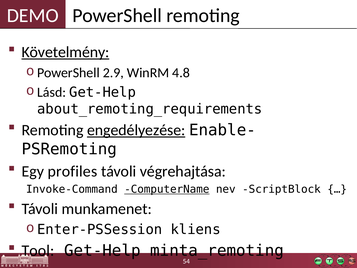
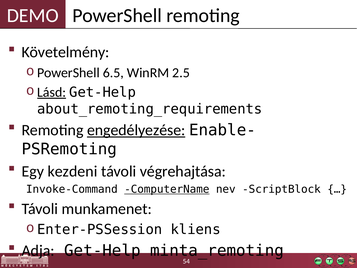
Követelmény underline: present -> none
2.9: 2.9 -> 6.5
4.8: 4.8 -> 2.5
Lásd underline: none -> present
profiles: profiles -> kezdeni
Tool: Tool -> Adja
